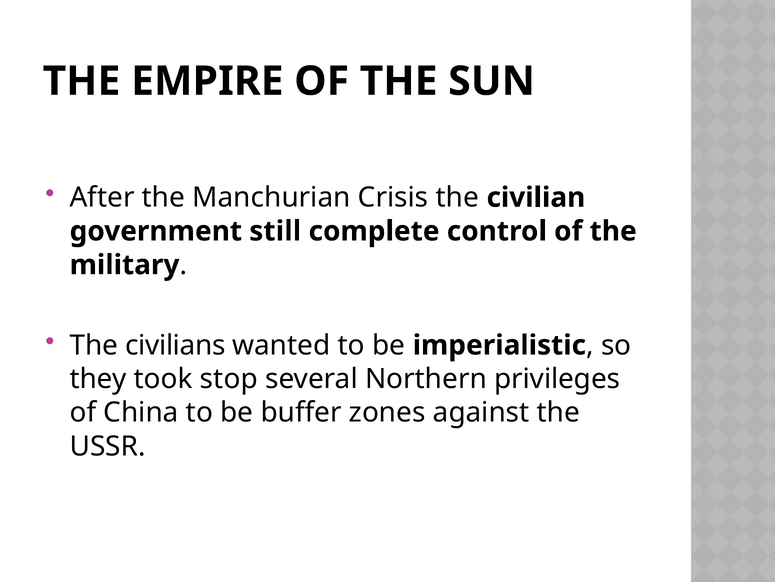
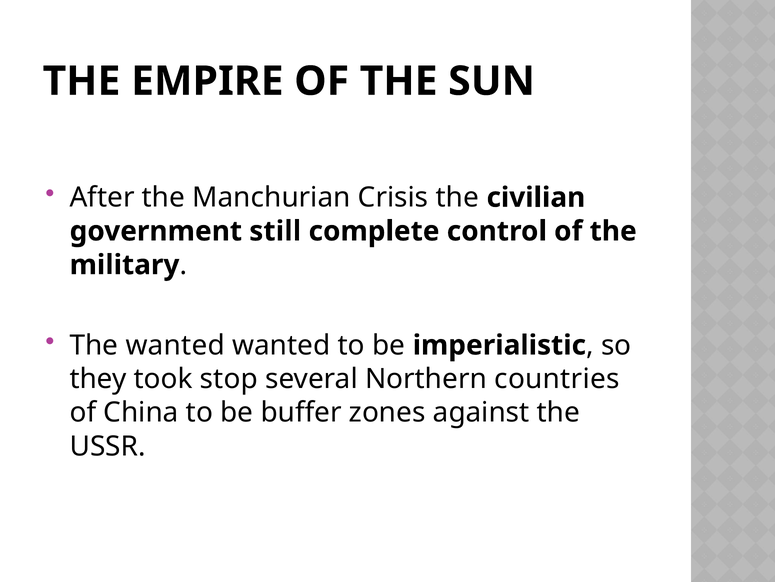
The civilians: civilians -> wanted
privileges: privileges -> countries
